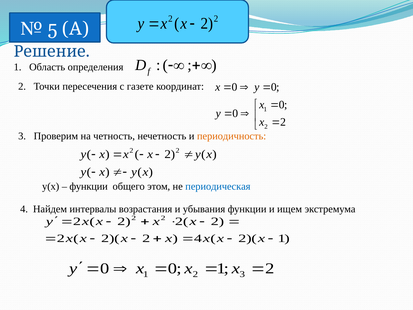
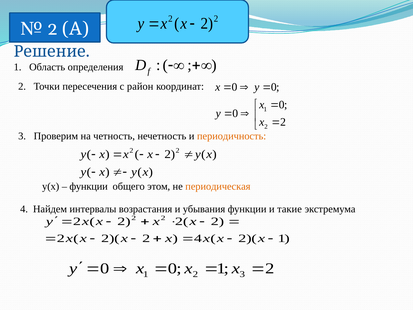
5 at (53, 29): 5 -> 2
газете: газете -> район
периодическая colour: blue -> orange
ищем: ищем -> такие
